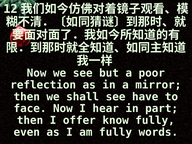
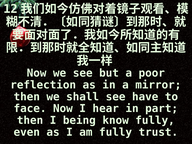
offer: offer -> being
words: words -> trust
